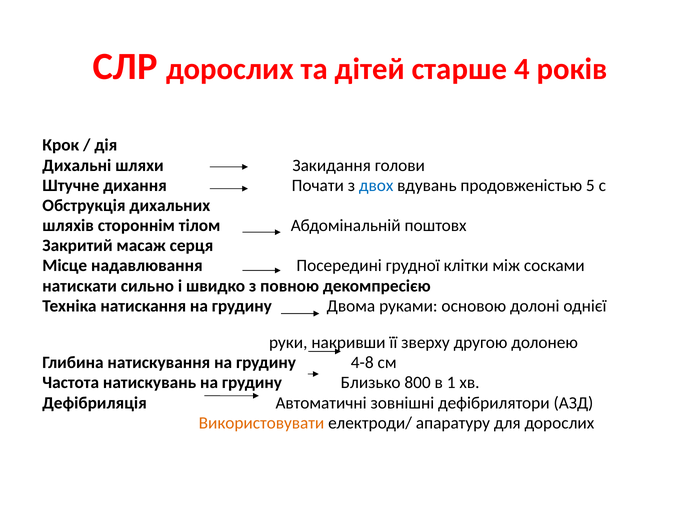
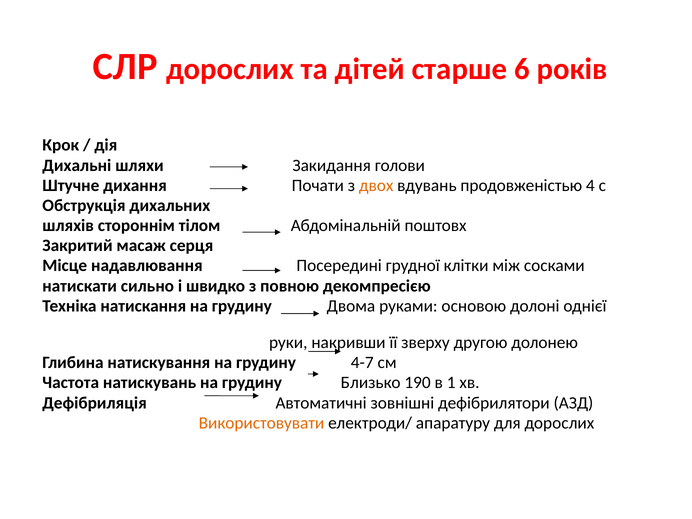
4: 4 -> 6
двох colour: blue -> orange
5: 5 -> 4
4-8: 4-8 -> 4-7
800: 800 -> 190
